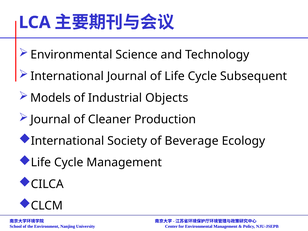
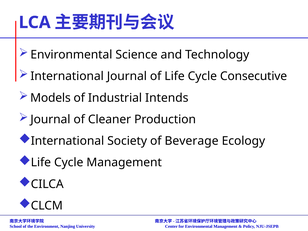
Subsequent: Subsequent -> Consecutive
Objects: Objects -> Intends
